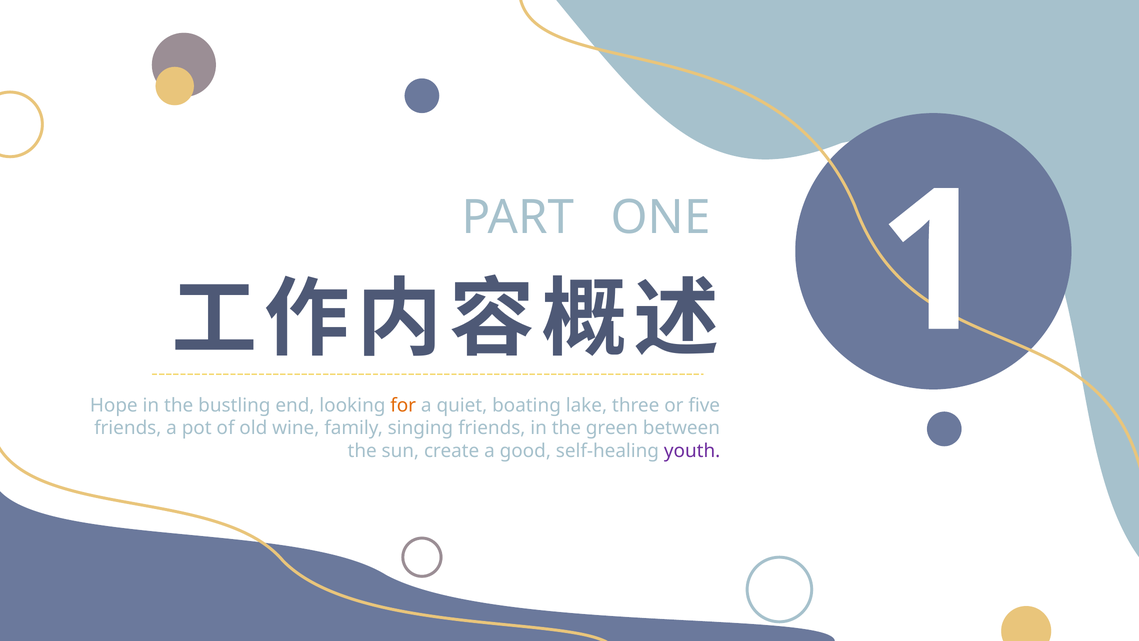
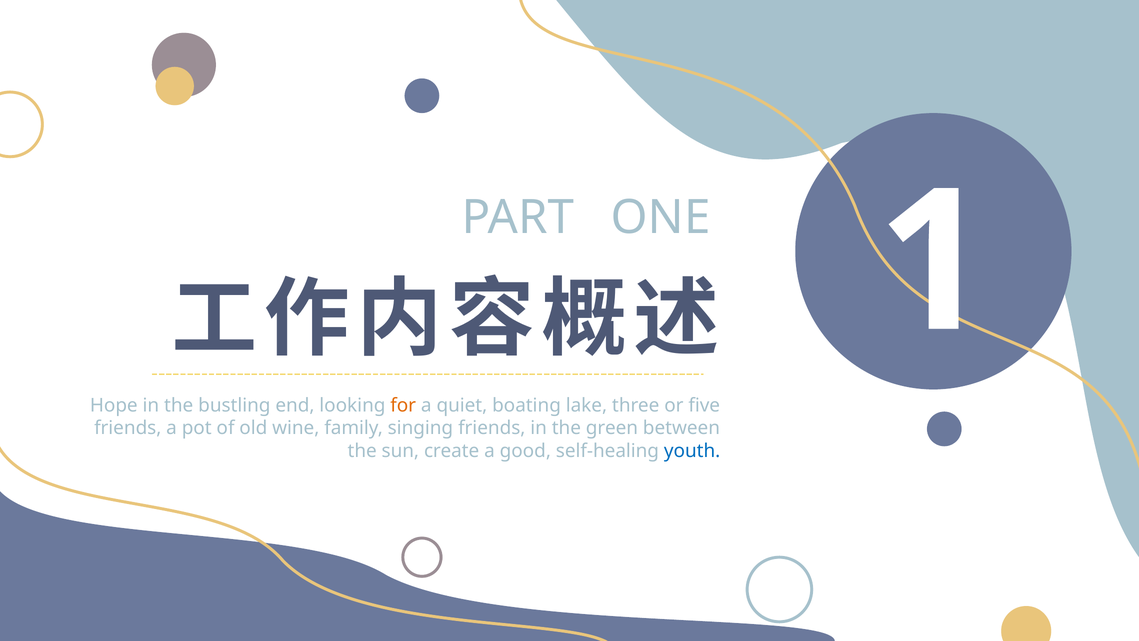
youth colour: purple -> blue
